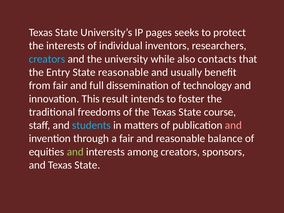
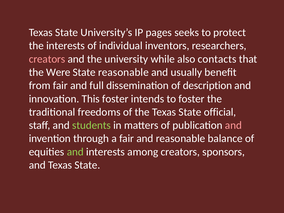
creators at (47, 59) colour: light blue -> pink
Entry: Entry -> Were
technology: technology -> description
This result: result -> foster
course: course -> official
students colour: light blue -> light green
